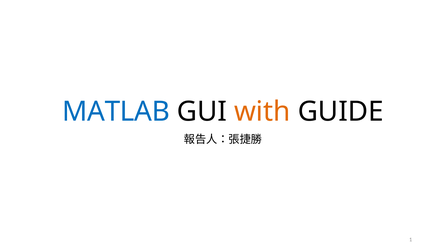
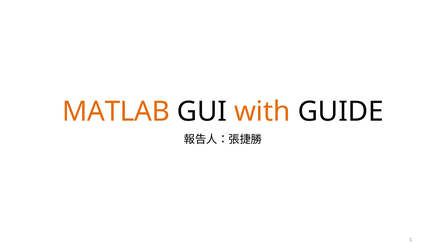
MATLAB colour: blue -> orange
